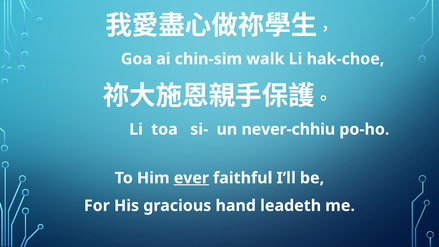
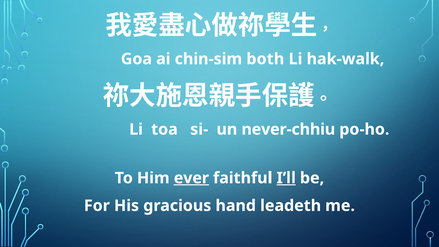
walk: walk -> both
hak-choe: hak-choe -> hak-walk
I’ll underline: none -> present
